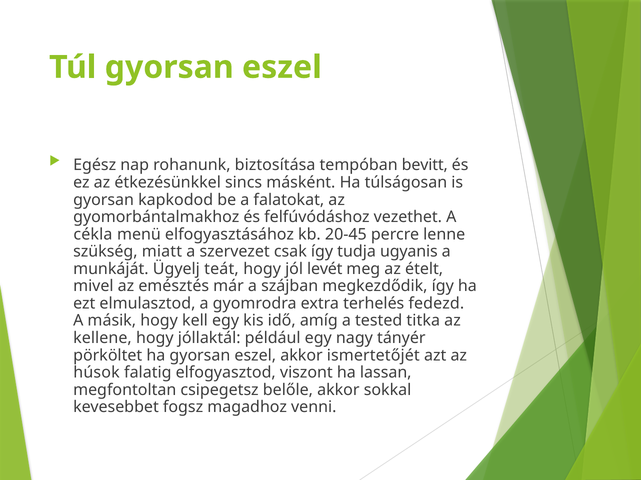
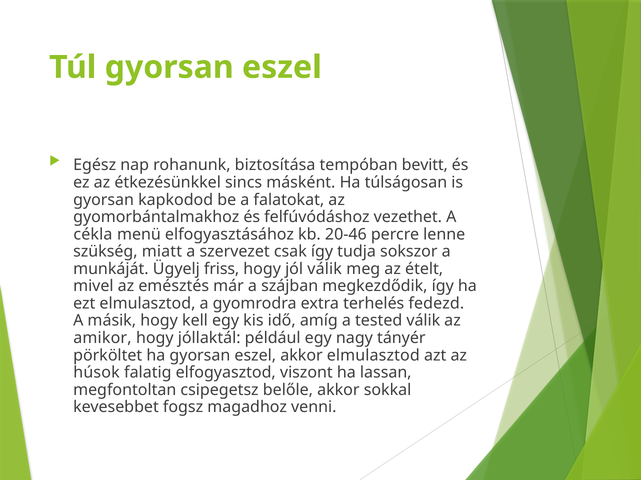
20-45: 20-45 -> 20-46
ugyanis: ugyanis -> sokszor
teát: teát -> friss
jól levét: levét -> válik
tested titka: titka -> válik
kellene: kellene -> amikor
akkor ismertetőjét: ismertetőjét -> elmulasztod
